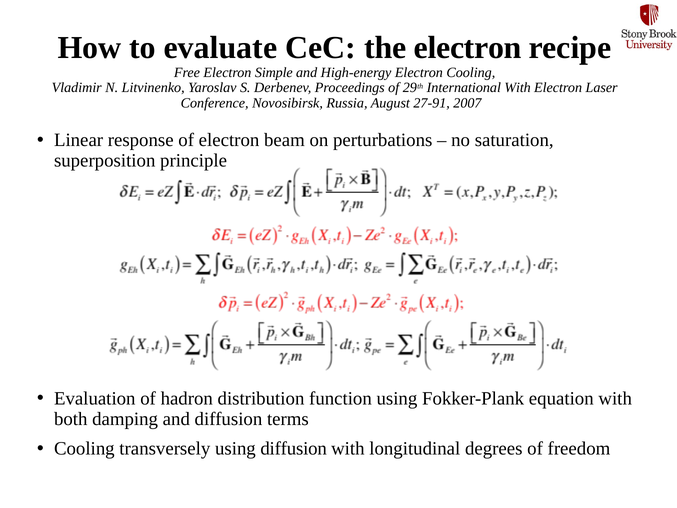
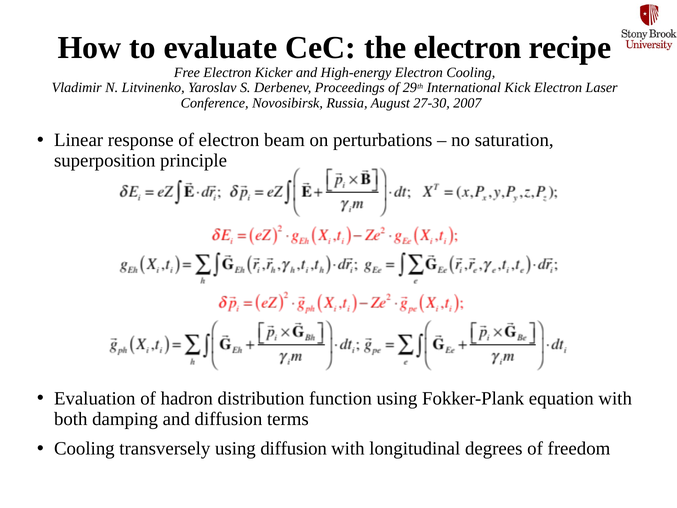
Simple: Simple -> Kicker
International With: With -> Kick
27-91: 27-91 -> 27-30
